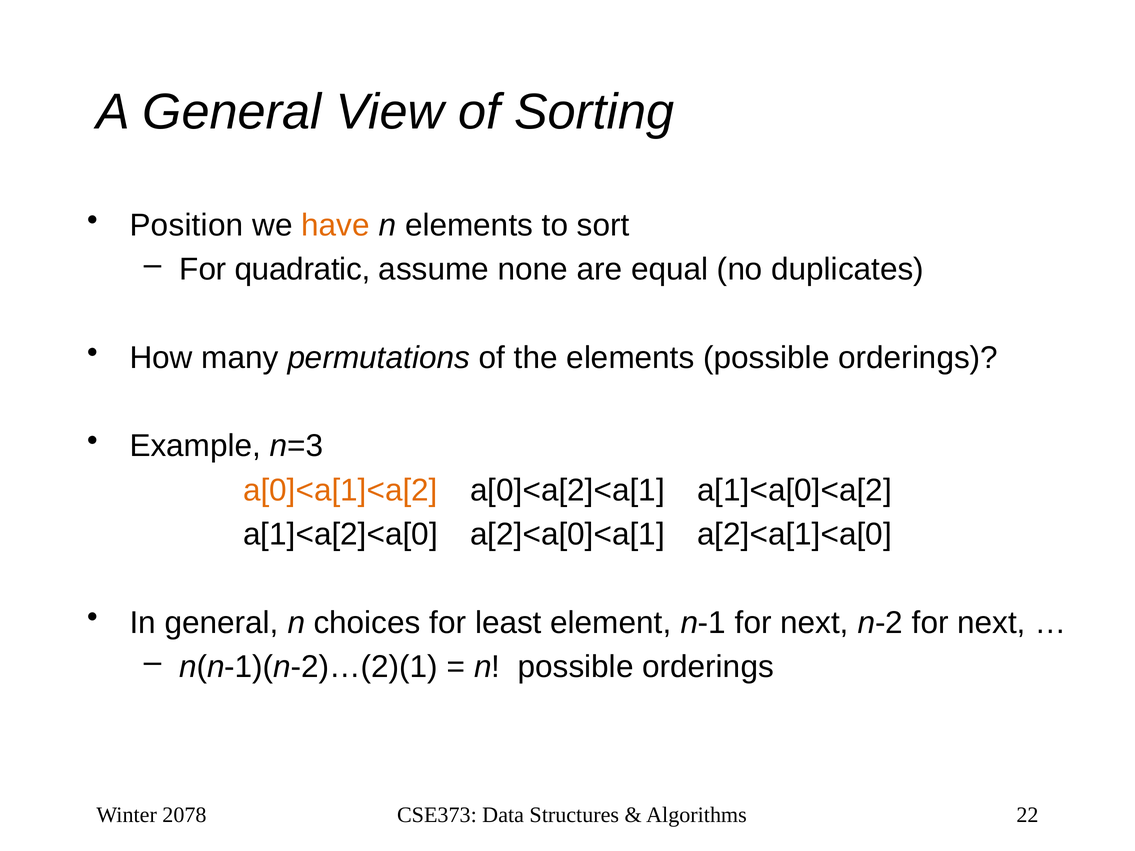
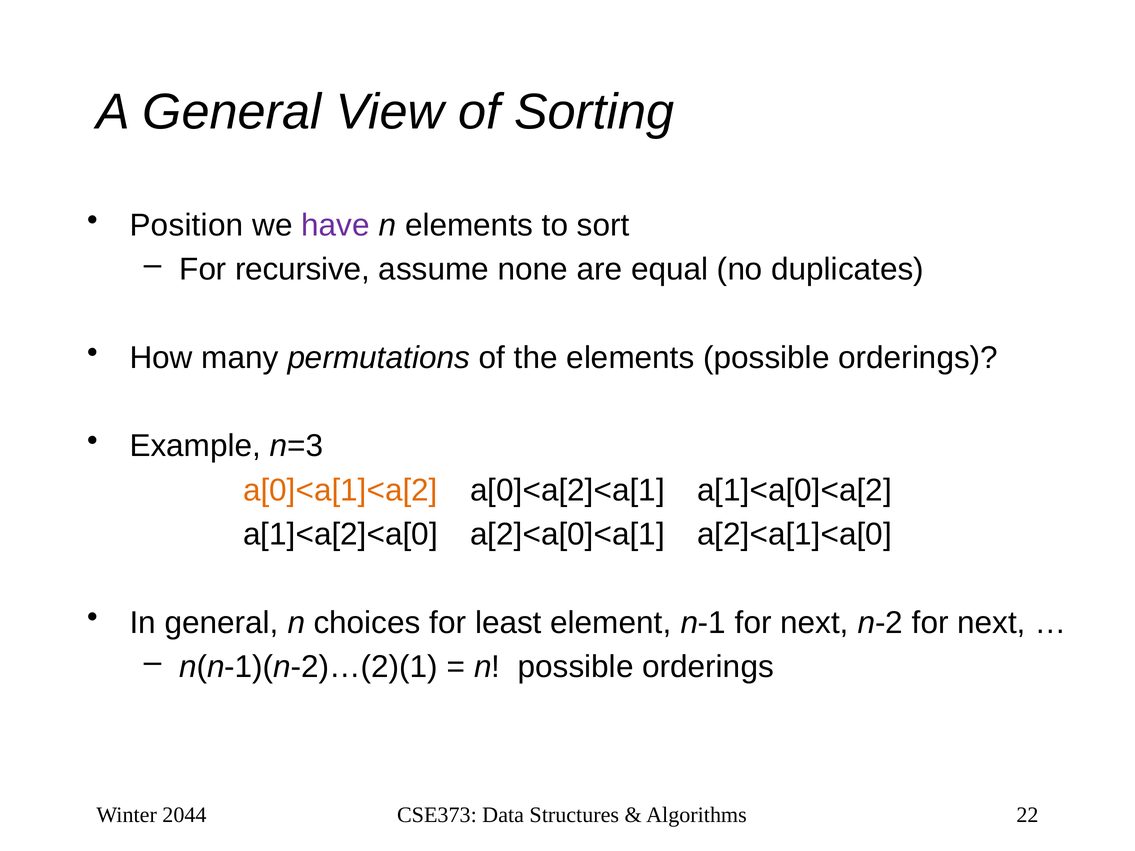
have colour: orange -> purple
quadratic: quadratic -> recursive
2078: 2078 -> 2044
